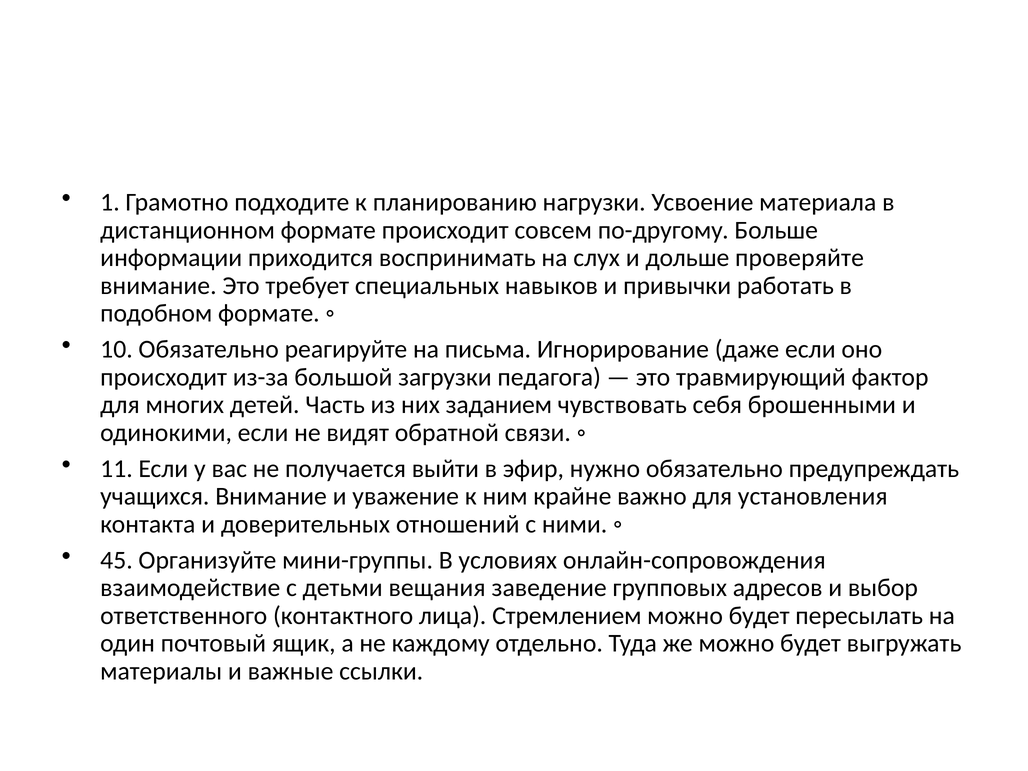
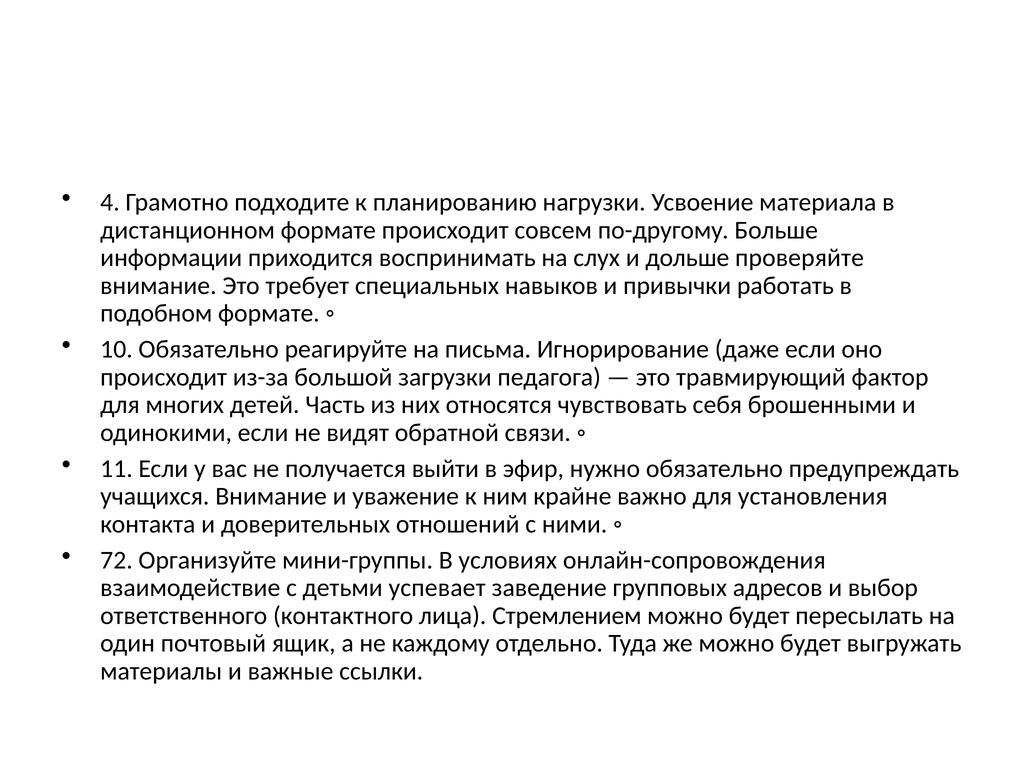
1: 1 -> 4
заданием: заданием -> относятся
45: 45 -> 72
вещания: вещания -> успевает
